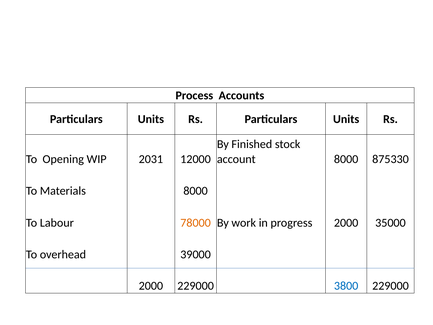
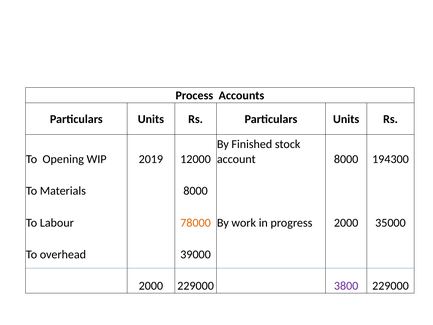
2031: 2031 -> 2019
875330: 875330 -> 194300
3800 colour: blue -> purple
